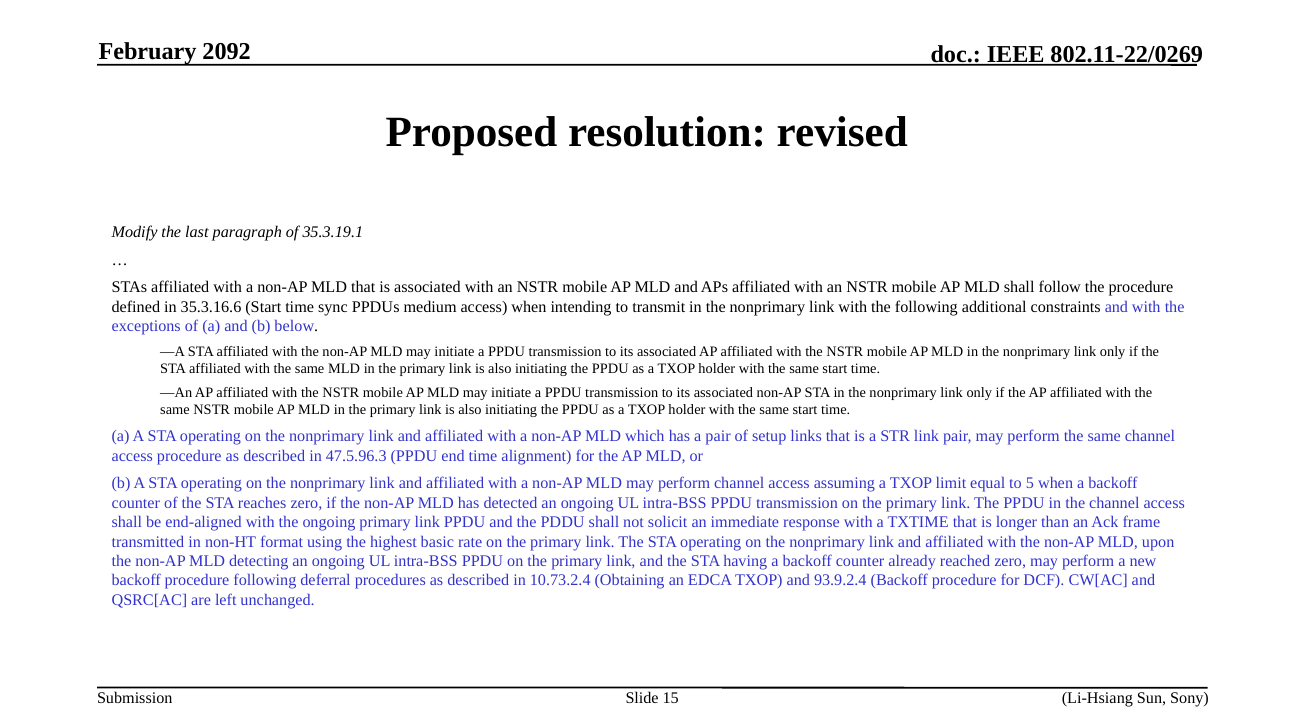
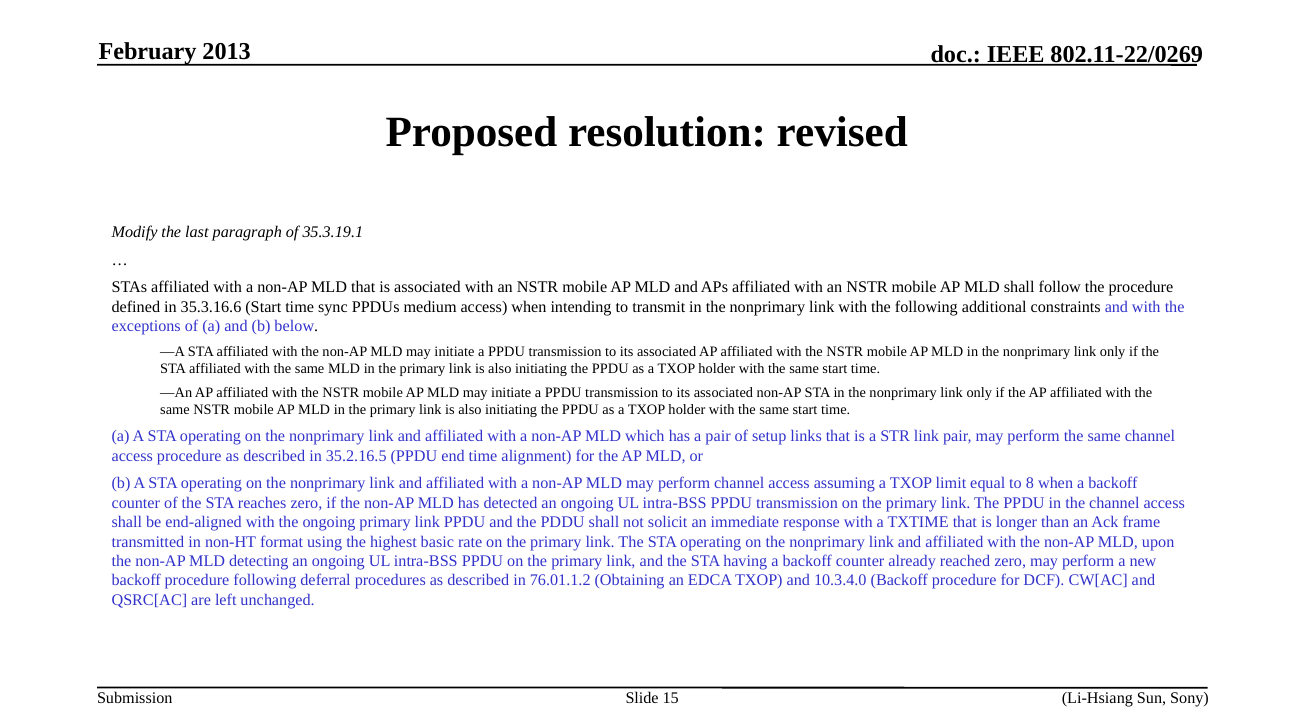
2092: 2092 -> 2013
47.5.96.3: 47.5.96.3 -> 35.2.16.5
5: 5 -> 8
10.73.2.4: 10.73.2.4 -> 76.01.1.2
93.9.2.4: 93.9.2.4 -> 10.3.4.0
